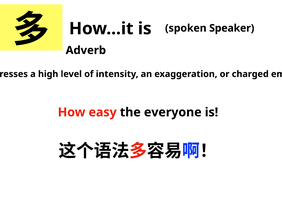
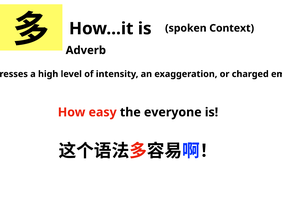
Speaker: Speaker -> Context
